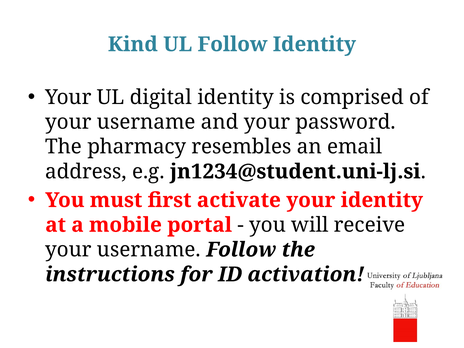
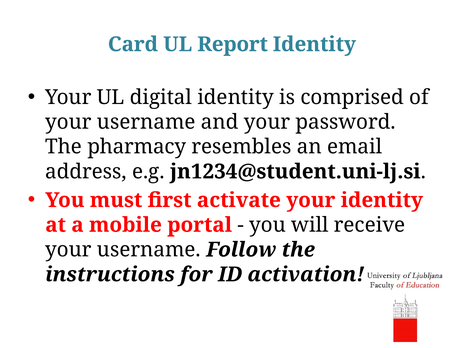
Kind: Kind -> Card
UL Follow: Follow -> Report
